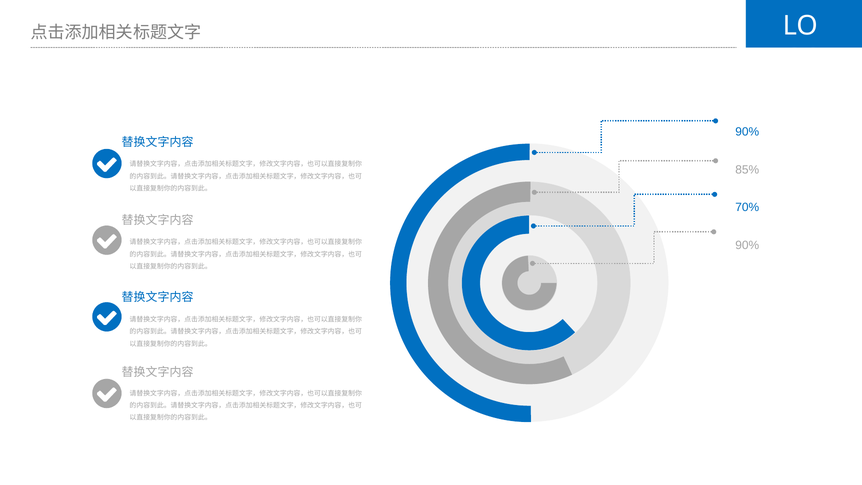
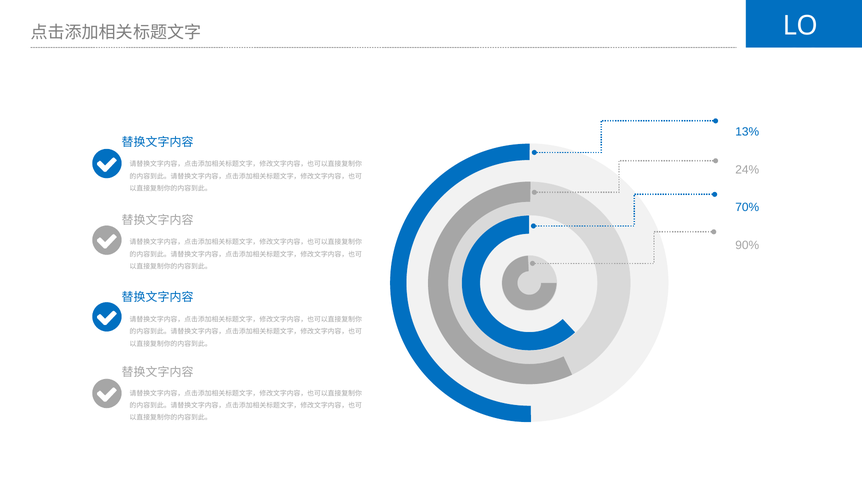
90% at (747, 132): 90% -> 13%
85%: 85% -> 24%
